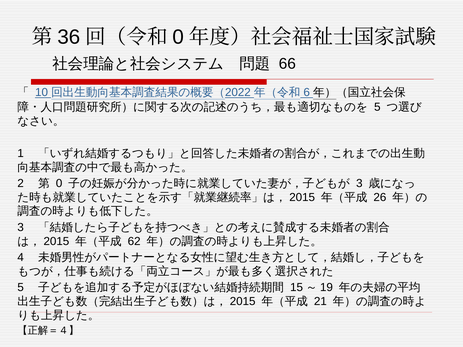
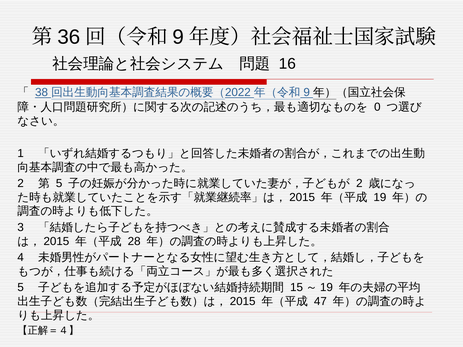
0 at (178, 37): 0 -> 9
66: 66 -> 16
10: 10 -> 38
6 at (307, 93): 6 -> 9
5 at (377, 107): 5 -> 0
0 at (59, 184): 0 -> 5
3 at (359, 184): 3 -> 2
26: 26 -> 19
62: 62 -> 28
21: 21 -> 47
